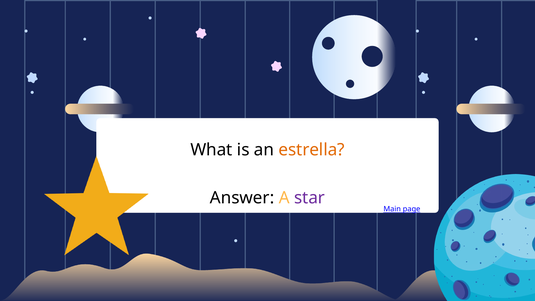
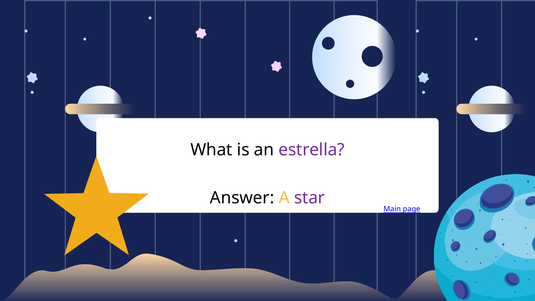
estrella colour: orange -> purple
